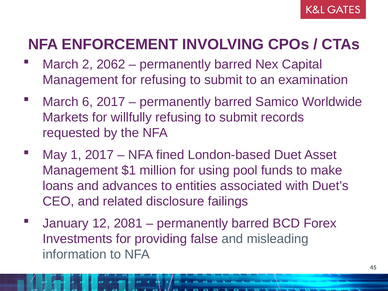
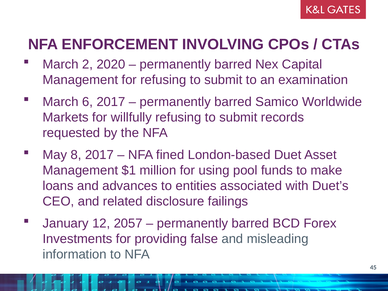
2062: 2062 -> 2020
1: 1 -> 8
2081: 2081 -> 2057
